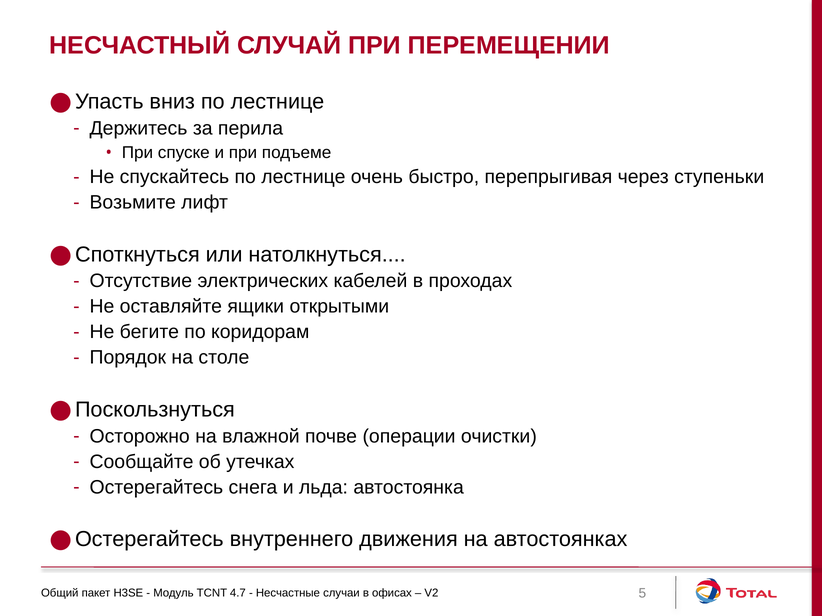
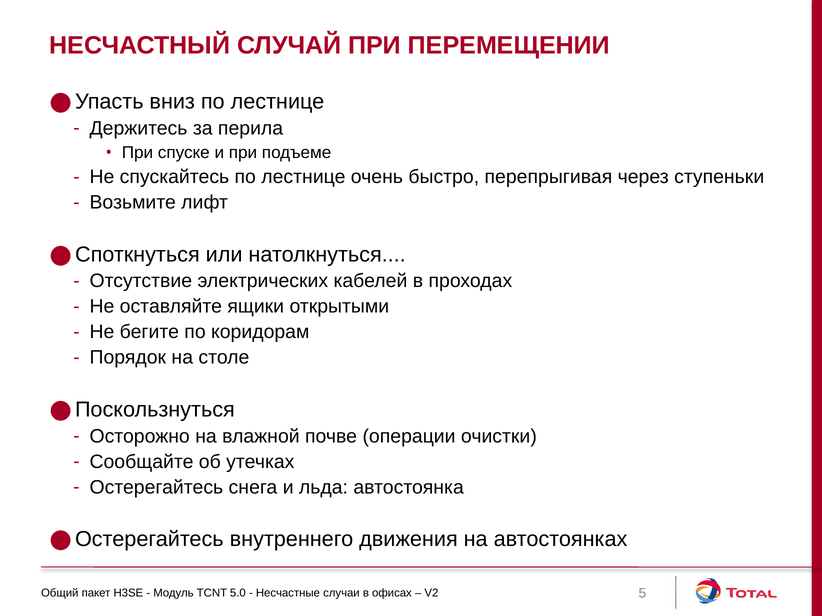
4.7: 4.7 -> 5.0
